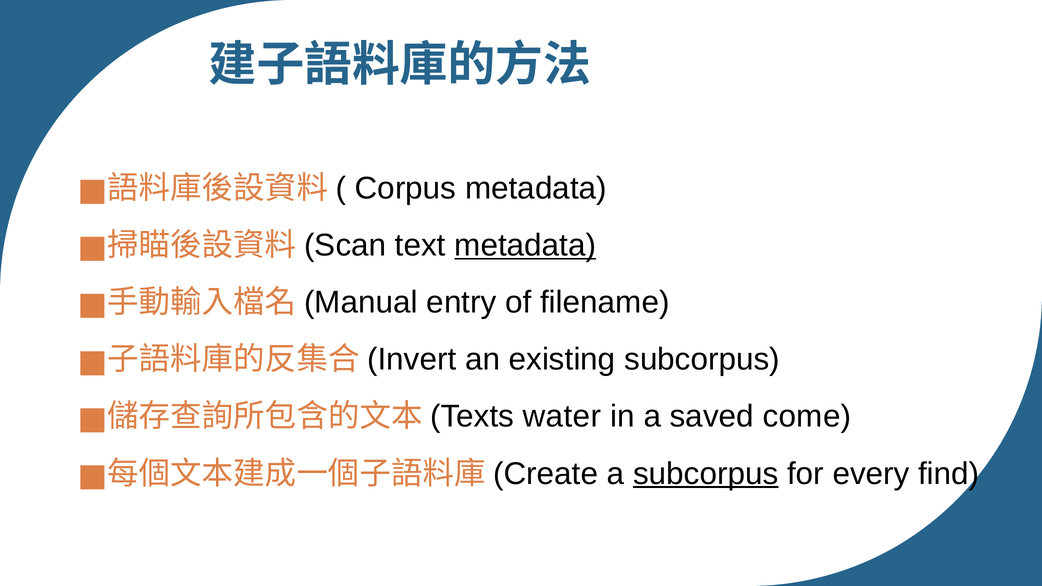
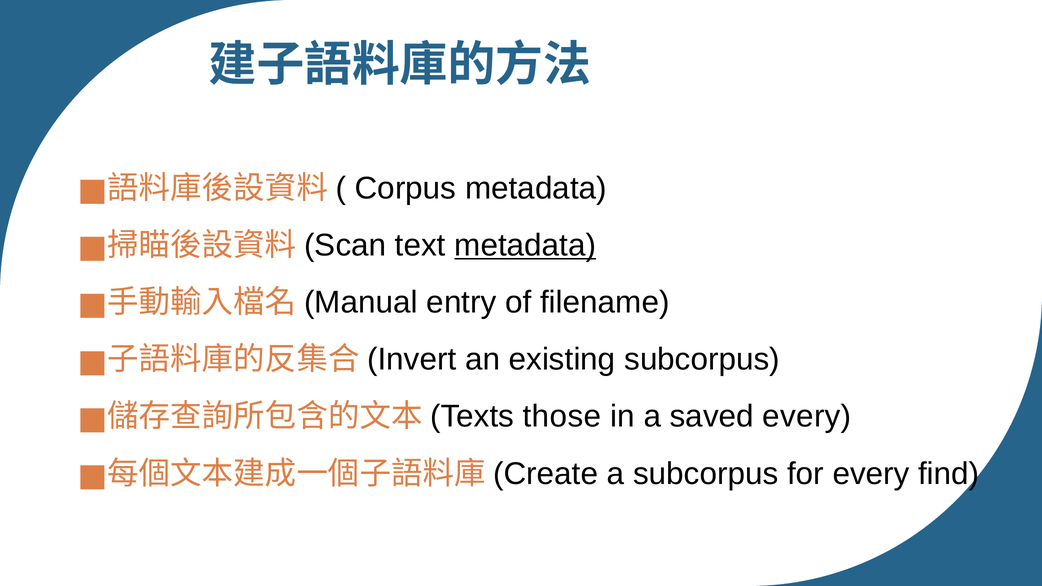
water: water -> those
saved come: come -> every
subcorpus at (706, 474) underline: present -> none
